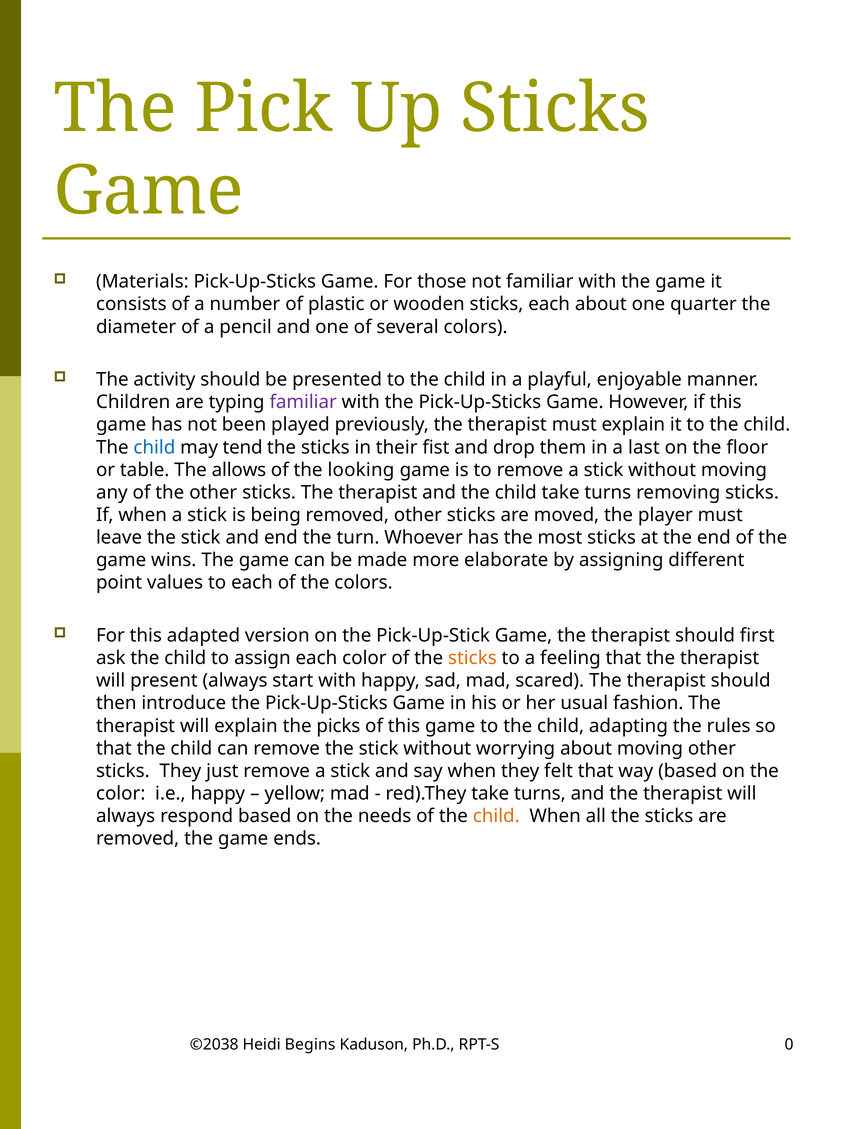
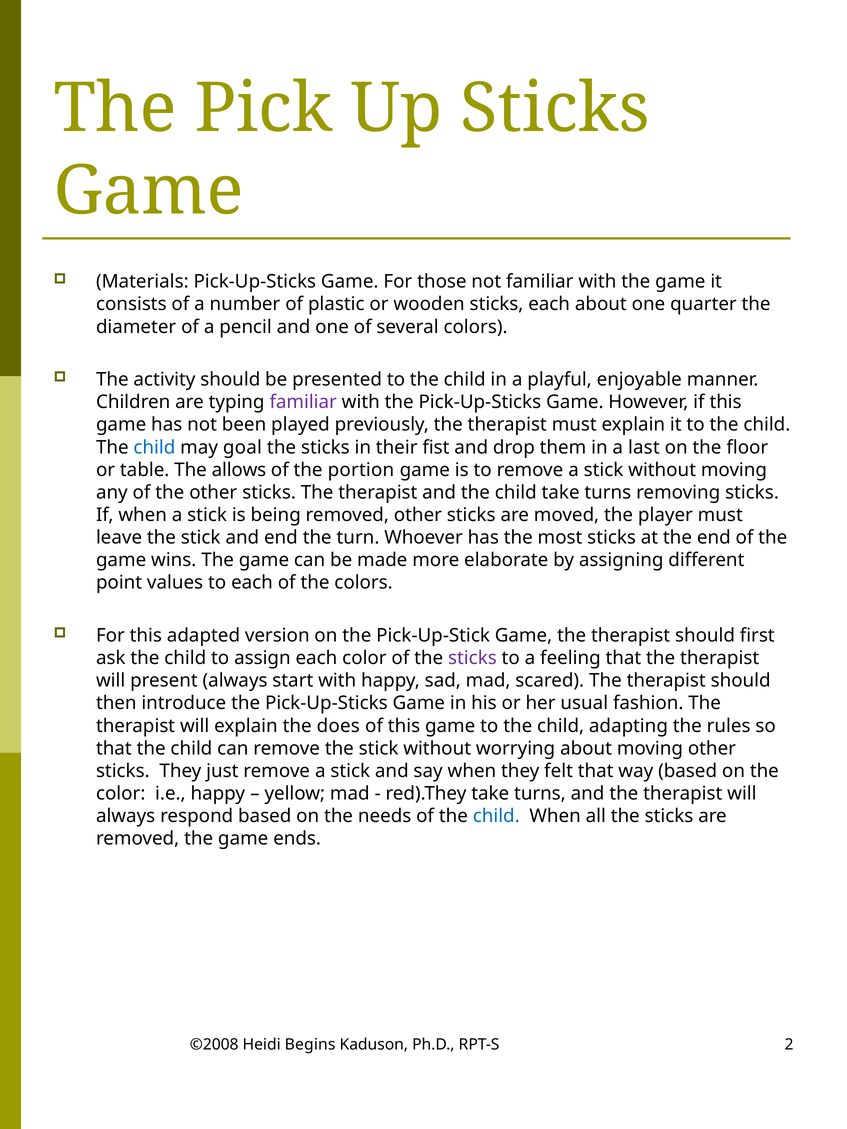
tend: tend -> goal
looking: looking -> portion
sticks at (472, 658) colour: orange -> purple
picks: picks -> does
child at (496, 816) colour: orange -> blue
©2038: ©2038 -> ©2008
0: 0 -> 2
